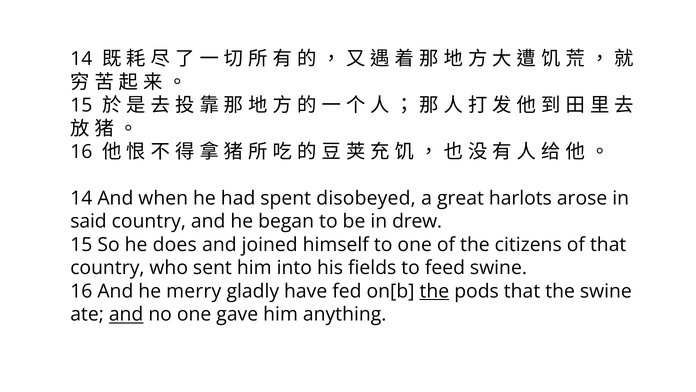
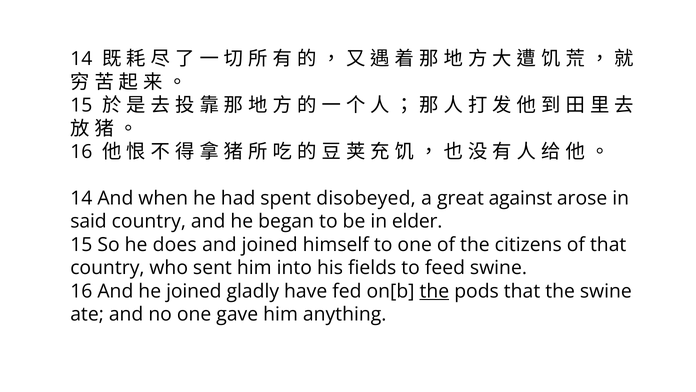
harlots: harlots -> against
drew: drew -> elder
he merry: merry -> joined
and at (126, 314) underline: present -> none
